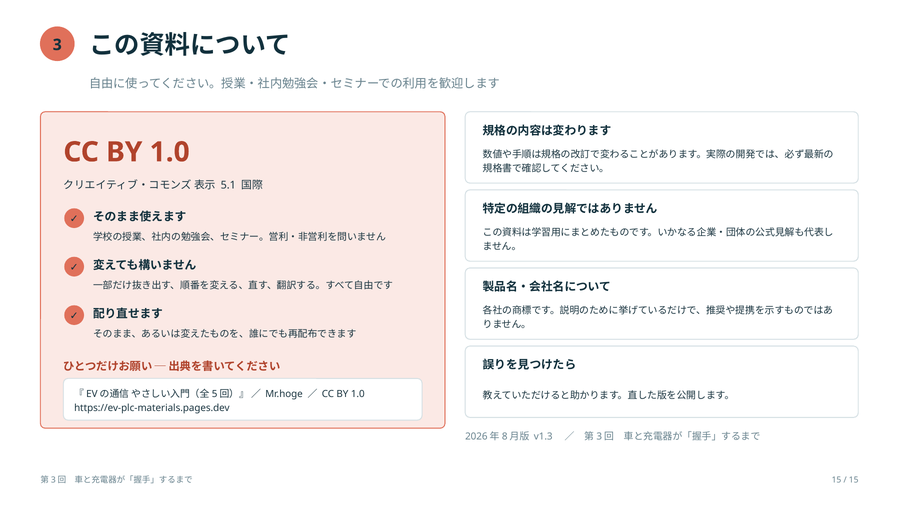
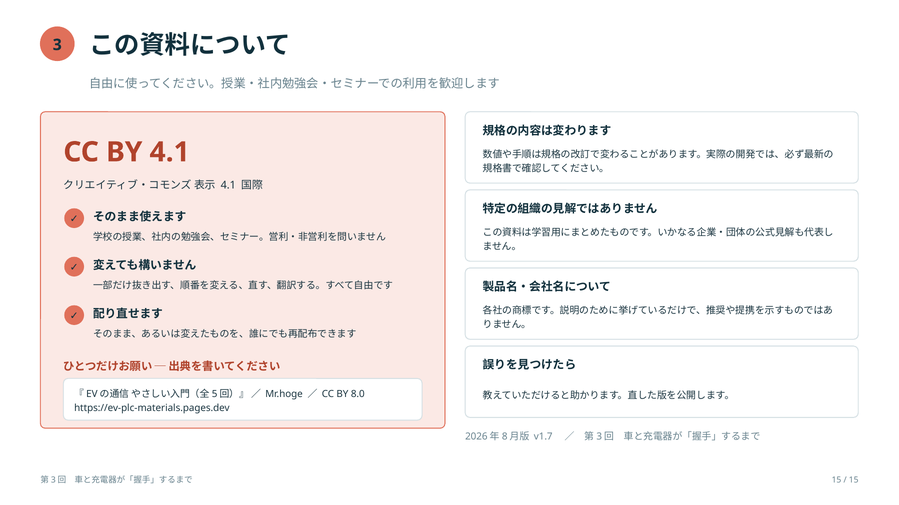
1.0 at (170, 152): 1.0 -> 4.1
5.1 at (228, 185): 5.1 -> 4.1
1.0 at (358, 395): 1.0 -> 8.0
v1.3: v1.3 -> v1.7
